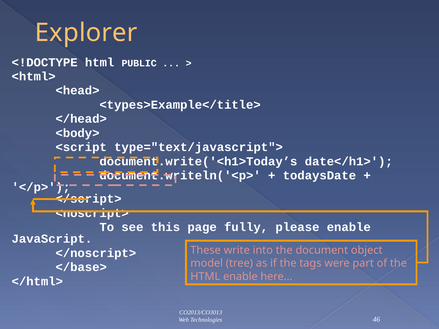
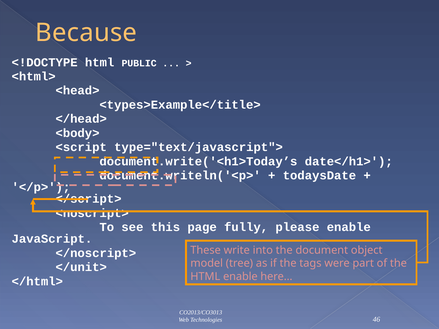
Explorer: Explorer -> Because
</base>: </base> -> </unit>
